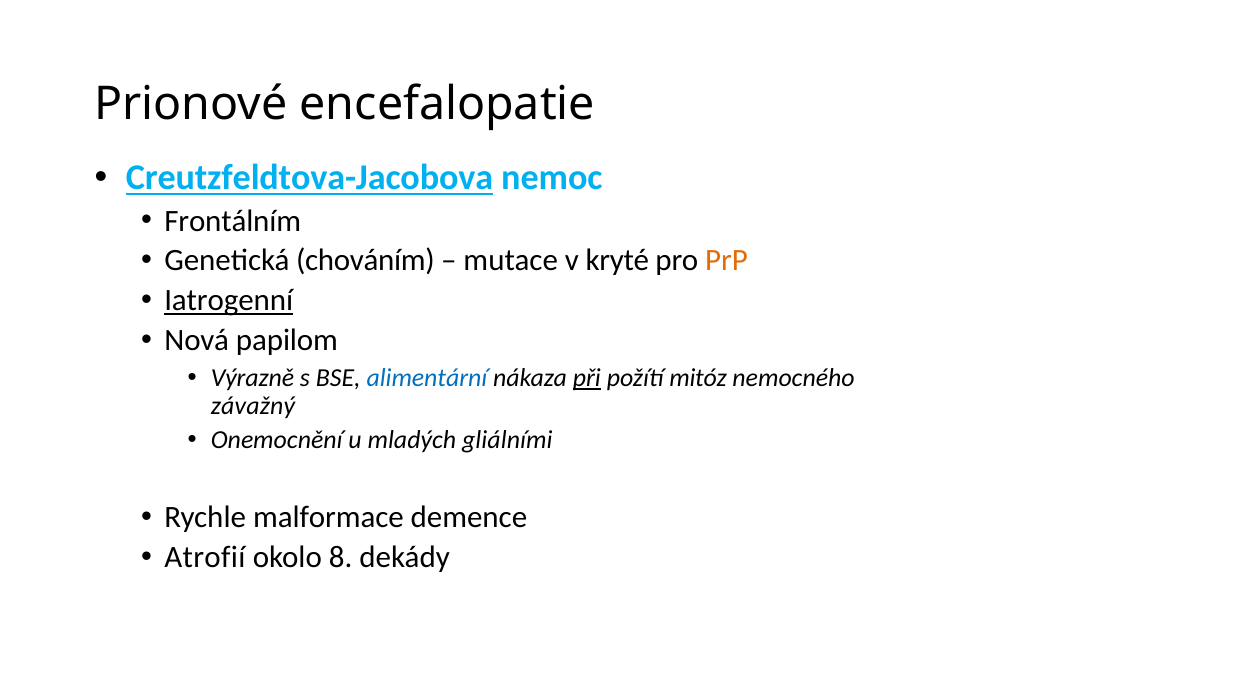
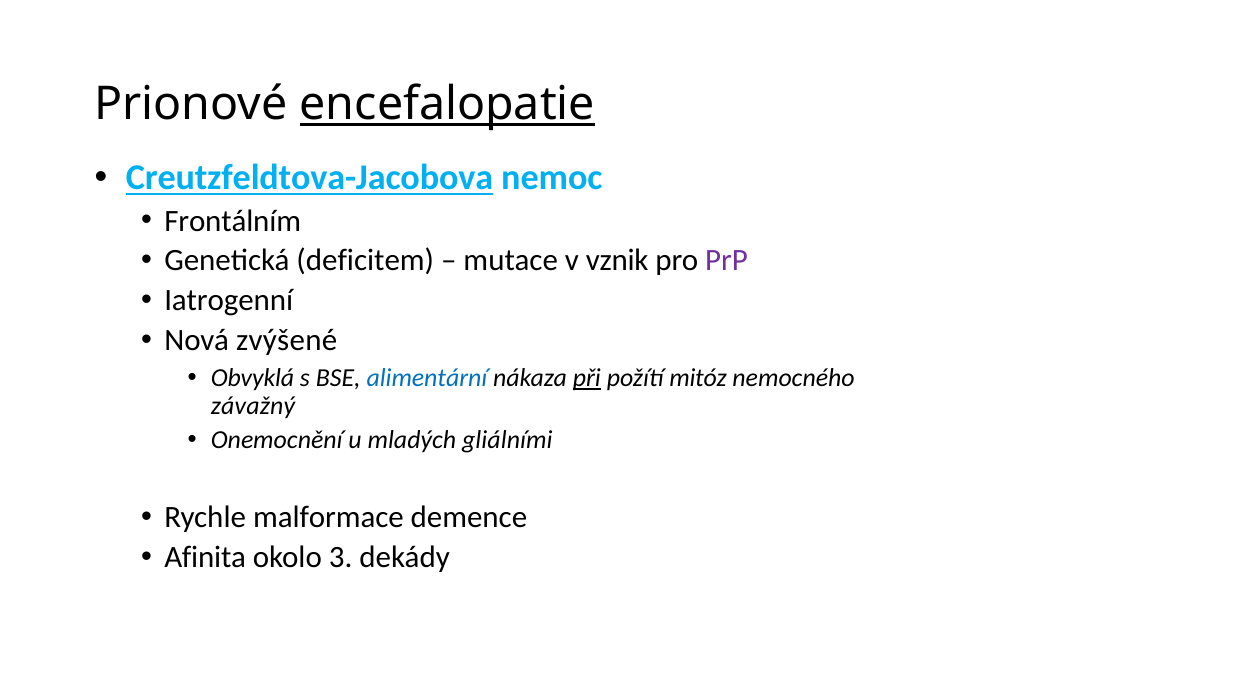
encefalopatie underline: none -> present
chováním: chováním -> deficitem
kryté: kryté -> vznik
PrP colour: orange -> purple
Iatrogenní underline: present -> none
papilom: papilom -> zvýšené
Výrazně: Výrazně -> Obvyklá
Atrofií: Atrofií -> Afinita
8: 8 -> 3
